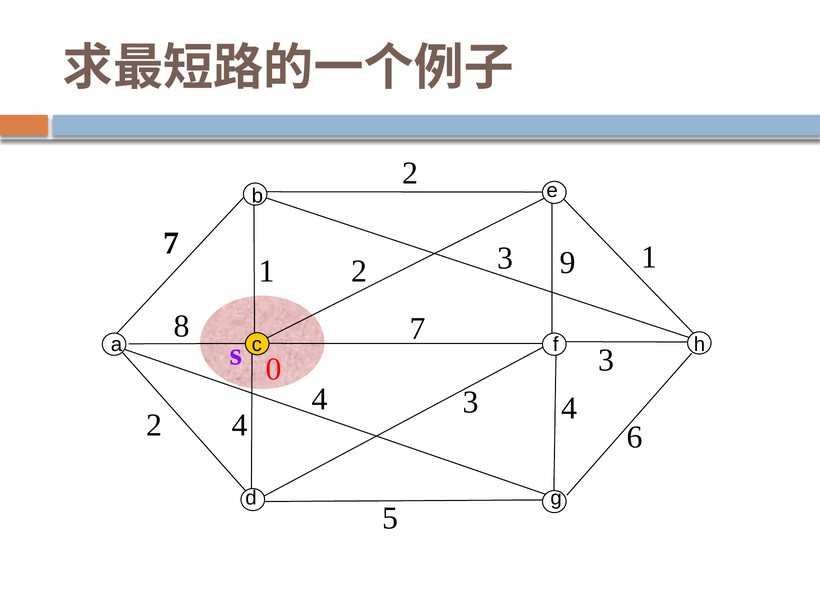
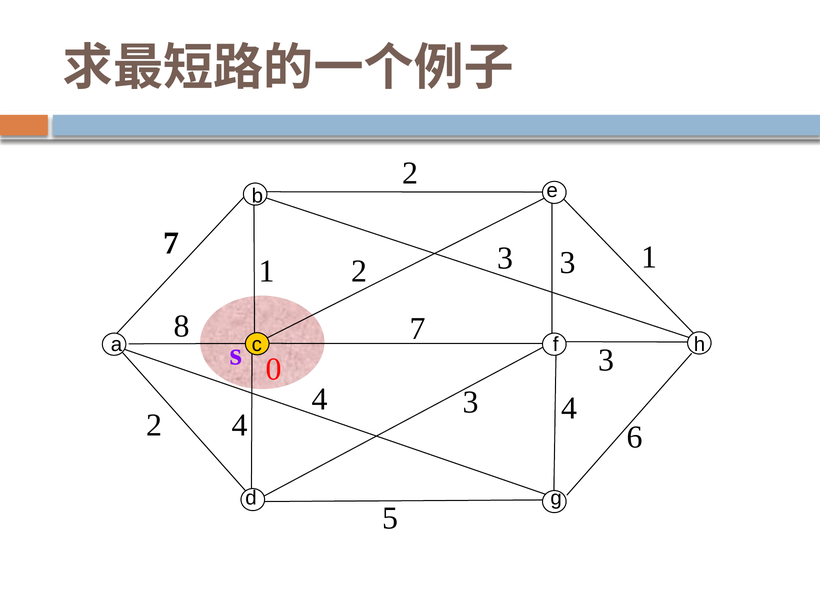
2 9: 9 -> 3
